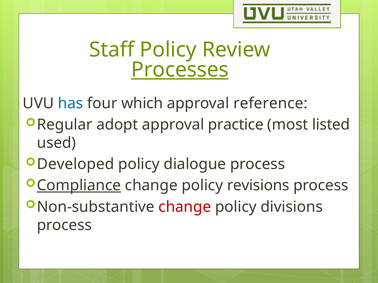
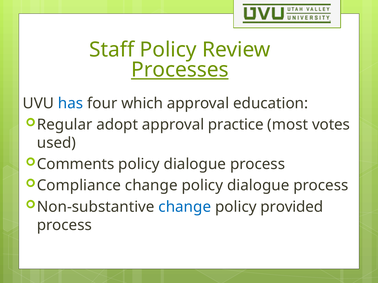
reference: reference -> education
listed: listed -> votes
Developed: Developed -> Comments
Compliance underline: present -> none
change policy revisions: revisions -> dialogue
change at (185, 207) colour: red -> blue
divisions: divisions -> provided
